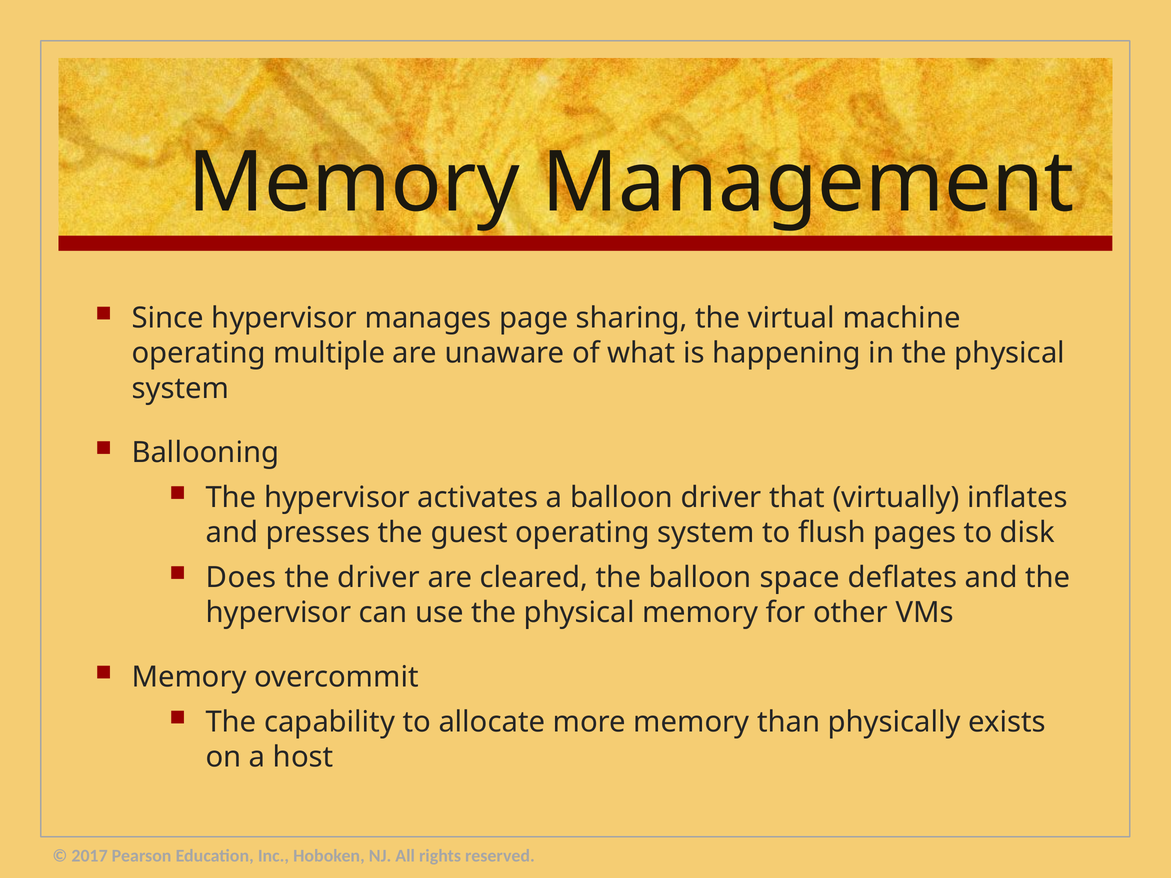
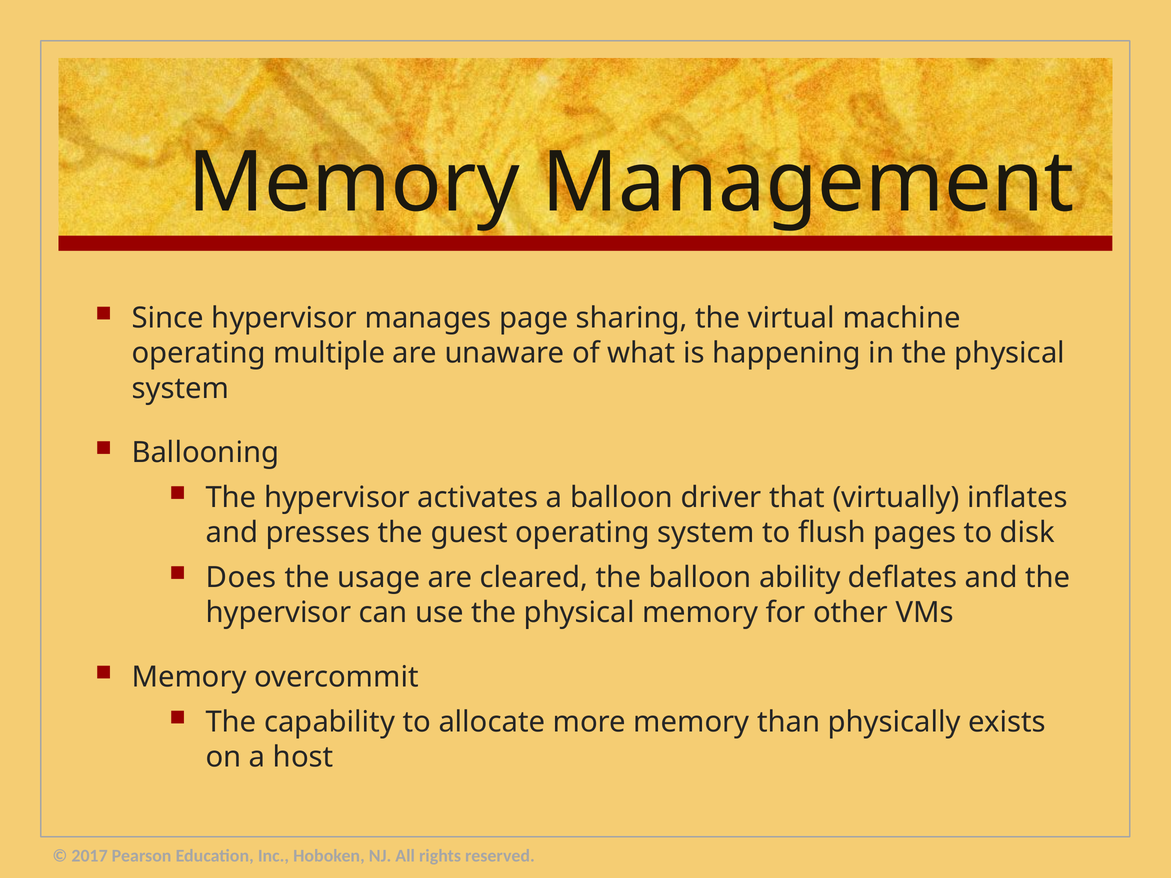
the driver: driver -> usage
space: space -> ability
